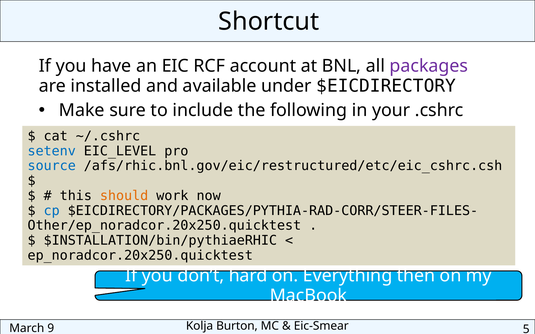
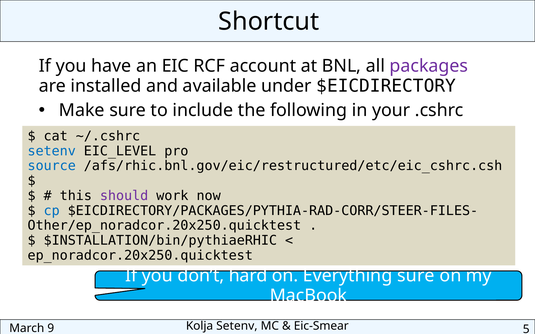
should colour: orange -> purple
Everything then: then -> sure
Kolja Burton: Burton -> Setenv
